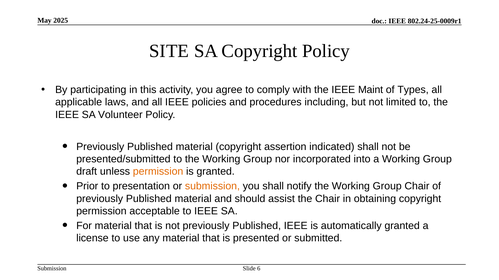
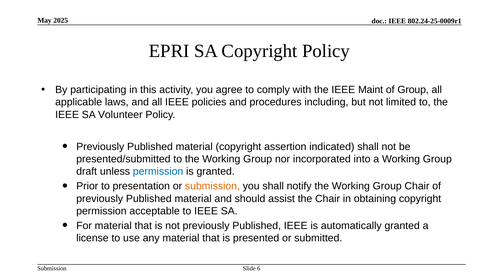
SITE: SITE -> EPRI
of Types: Types -> Group
permission at (158, 172) colour: orange -> blue
